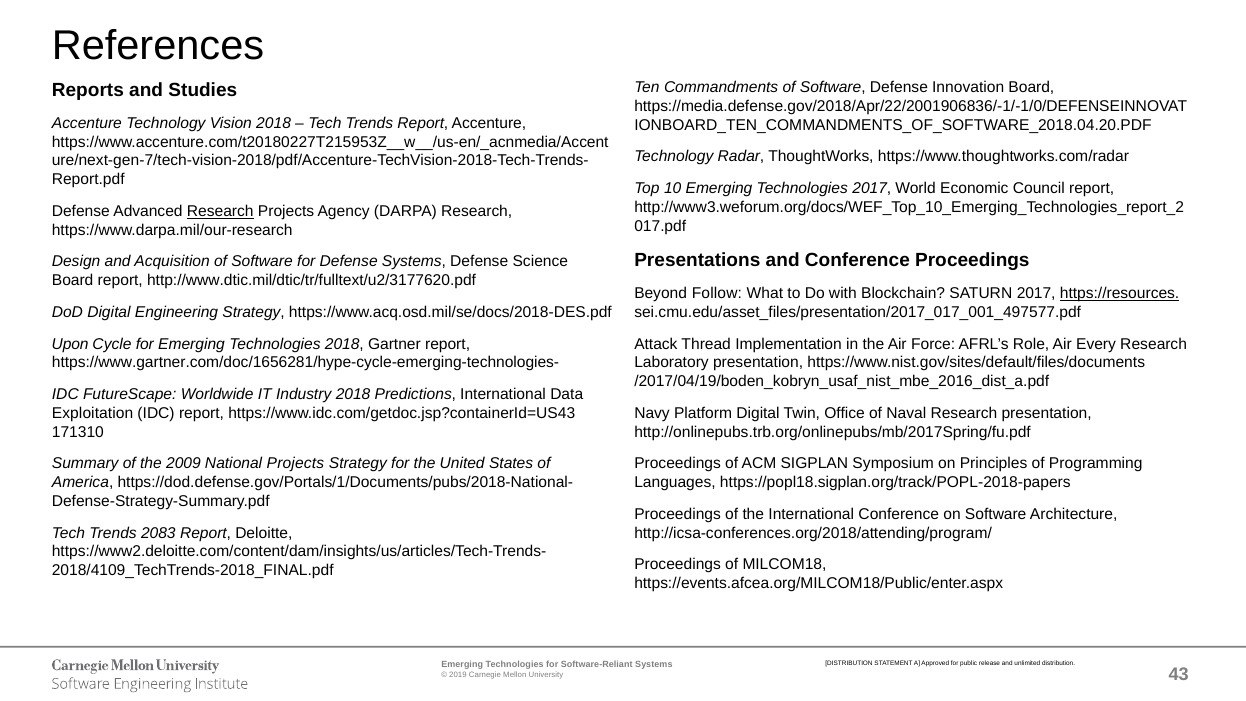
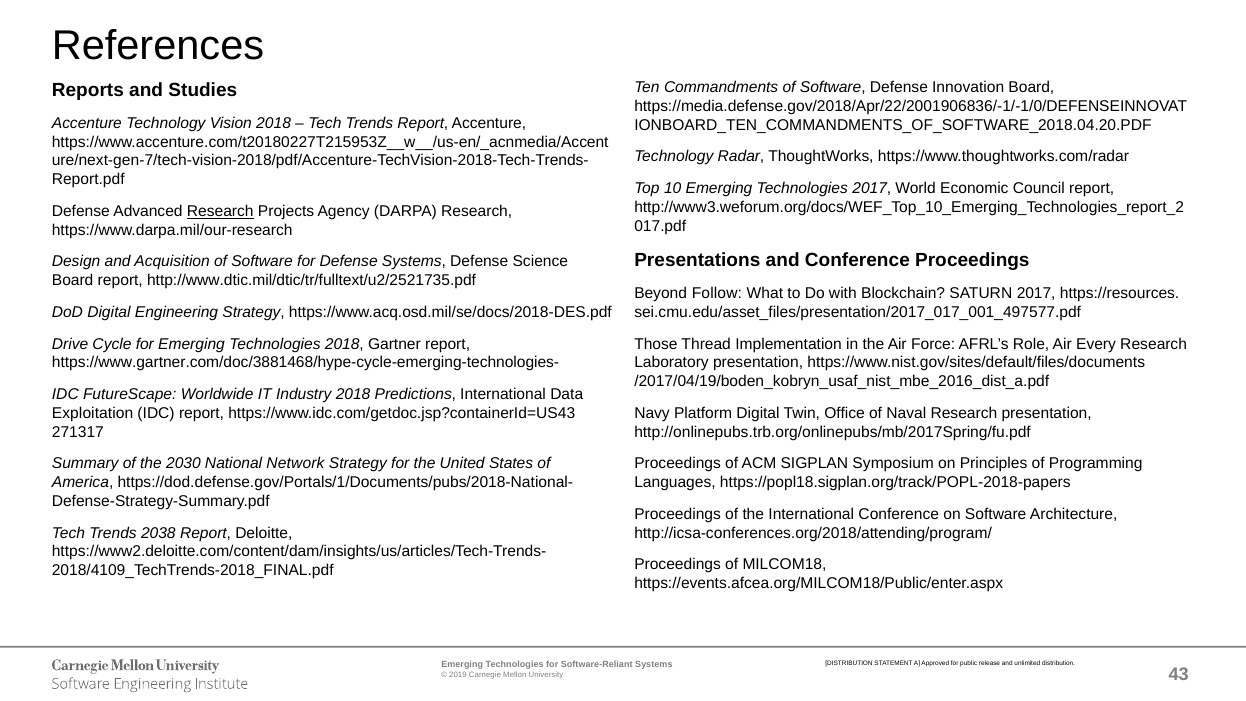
http://www.dtic.mil/dtic/tr/fulltext/u2/3177620.pdf: http://www.dtic.mil/dtic/tr/fulltext/u2/3177620.pdf -> http://www.dtic.mil/dtic/tr/fulltext/u2/2521735.pdf
https://resources underline: present -> none
Upon: Upon -> Drive
Attack: Attack -> Those
https://www.gartner.com/doc/1656281/hype-cycle-emerging-technologies-: https://www.gartner.com/doc/1656281/hype-cycle-emerging-technologies- -> https://www.gartner.com/doc/3881468/hype-cycle-emerging-technologies-
171310: 171310 -> 271317
2009: 2009 -> 2030
National Projects: Projects -> Network
2083: 2083 -> 2038
